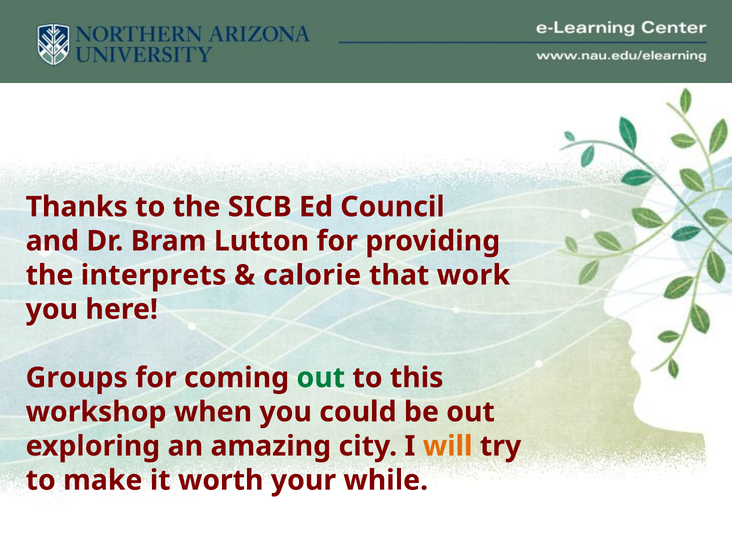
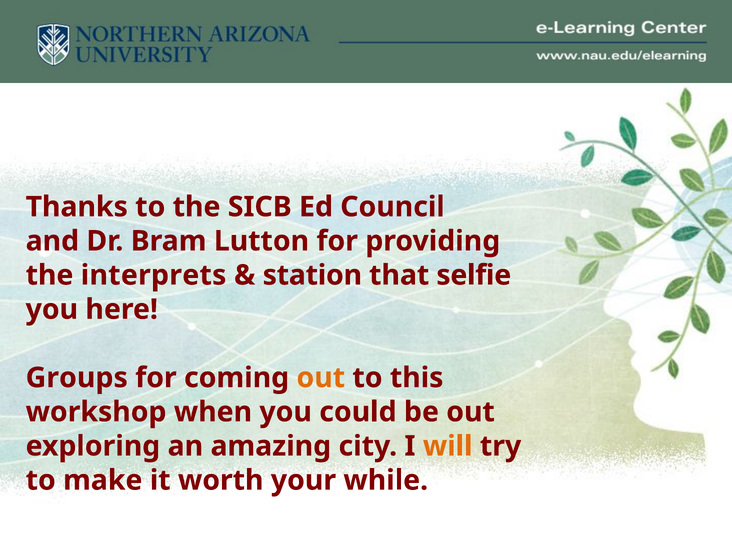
calorie: calorie -> station
work: work -> selfie
out at (321, 378) colour: green -> orange
